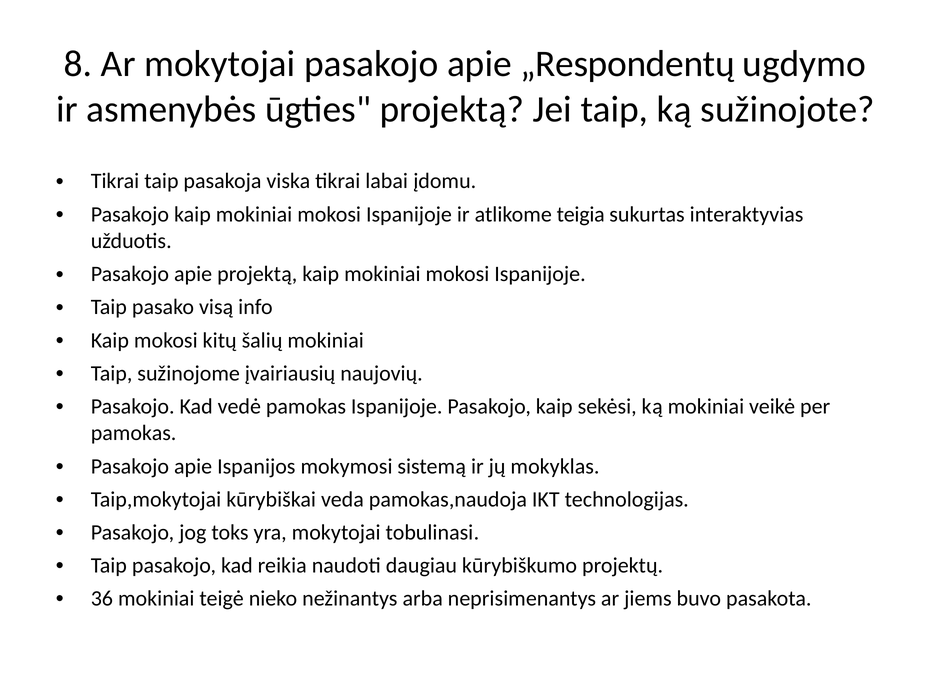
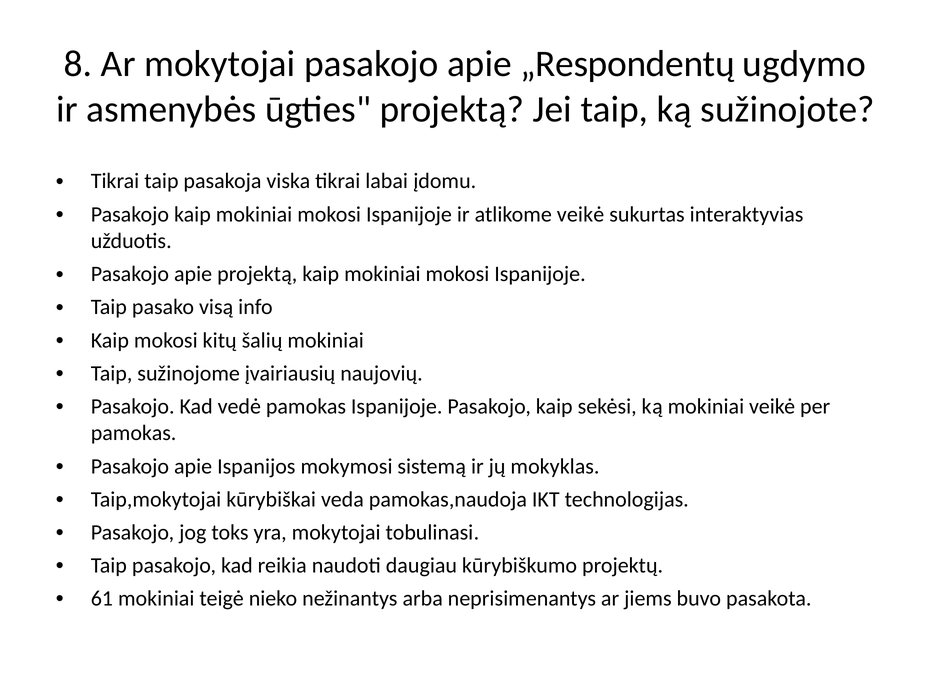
atlikome teigia: teigia -> veikė
36: 36 -> 61
